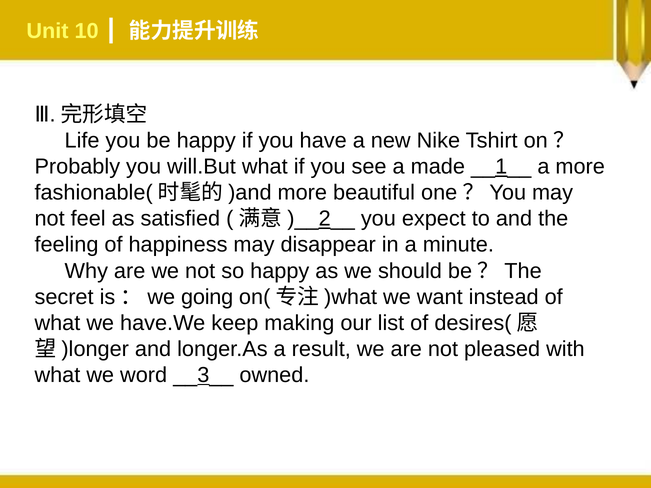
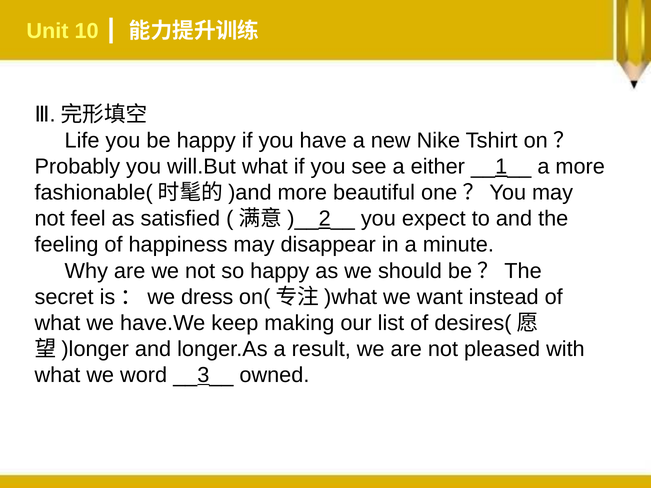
made: made -> either
going: going -> dress
